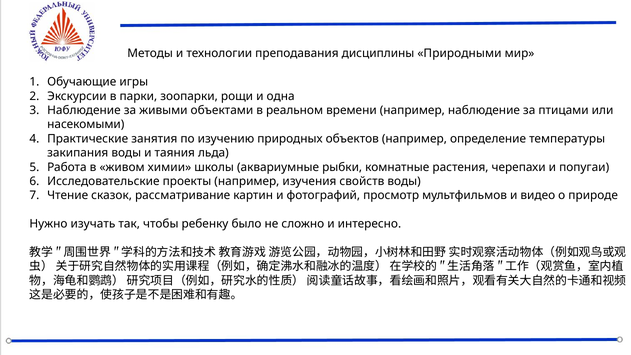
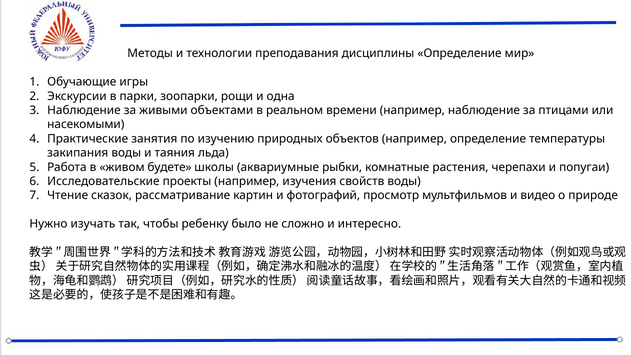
дисциплины Природными: Природными -> Определение
химии: химии -> будете
